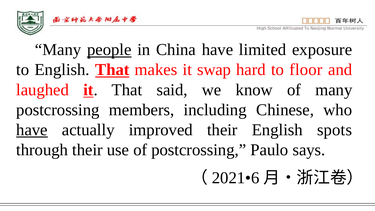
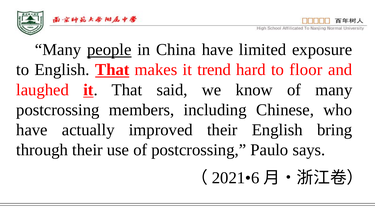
swap: swap -> trend
have at (32, 130) underline: present -> none
spots: spots -> bring
